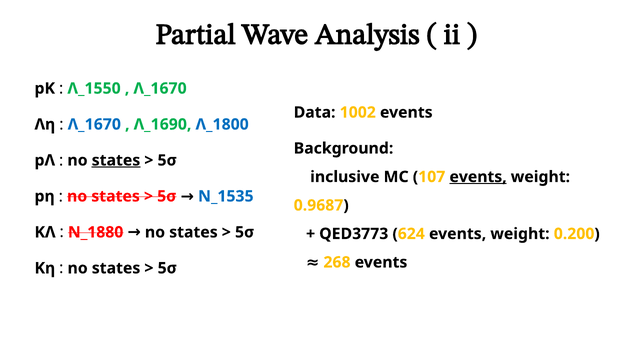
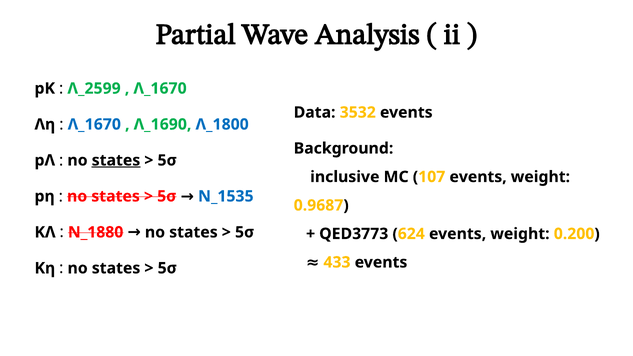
Λ_1550: Λ_1550 -> Λ_2599
1002: 1002 -> 3532
events at (478, 177) underline: present -> none
268: 268 -> 433
